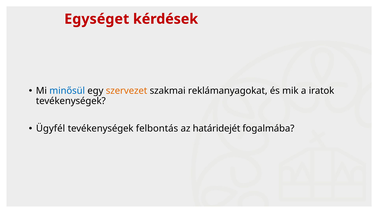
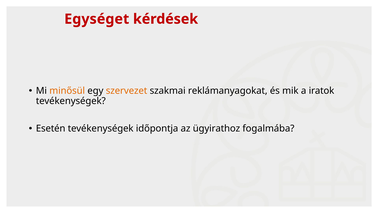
minősül colour: blue -> orange
Ügyfél: Ügyfél -> Esetén
felbontás: felbontás -> időpontja
határidejét: határidejét -> ügyirathoz
